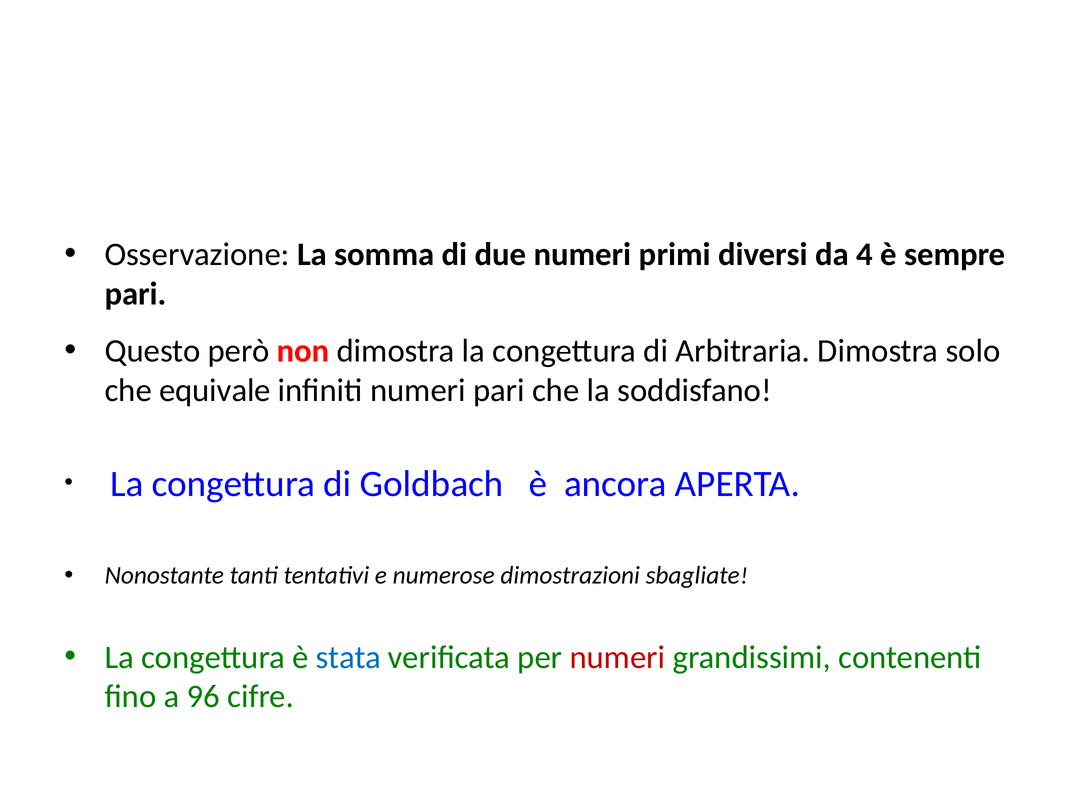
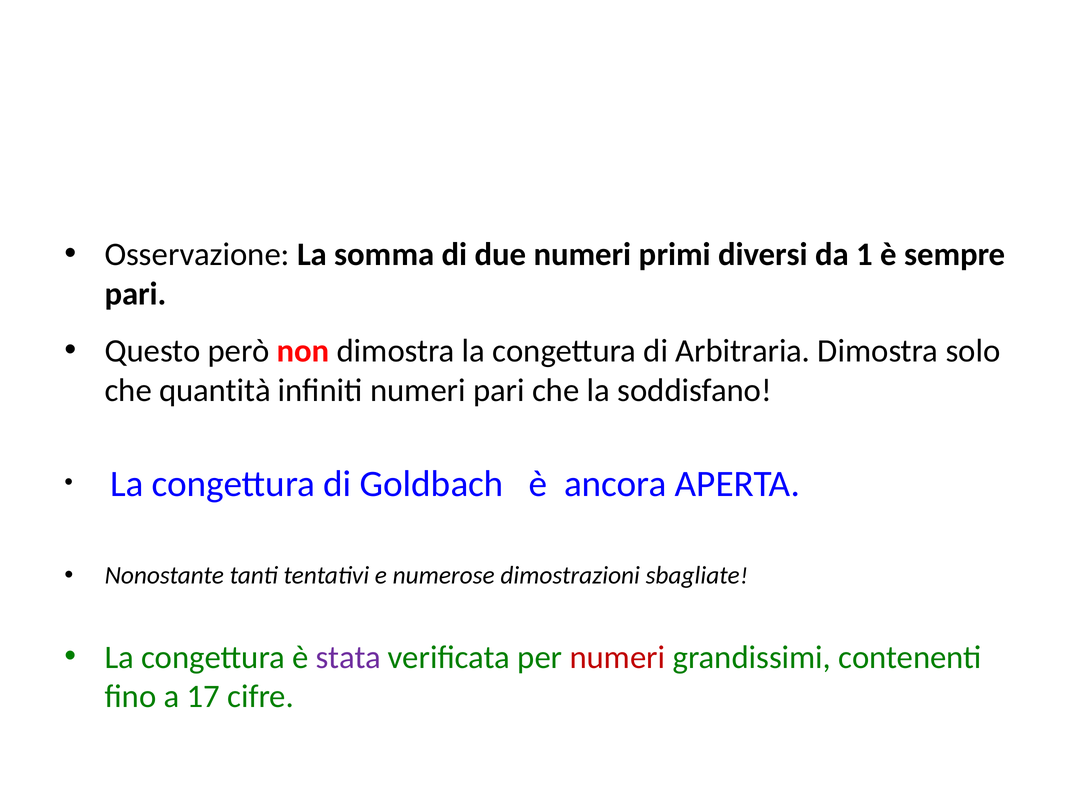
4: 4 -> 1
equivale: equivale -> quantità
stata colour: blue -> purple
96: 96 -> 17
